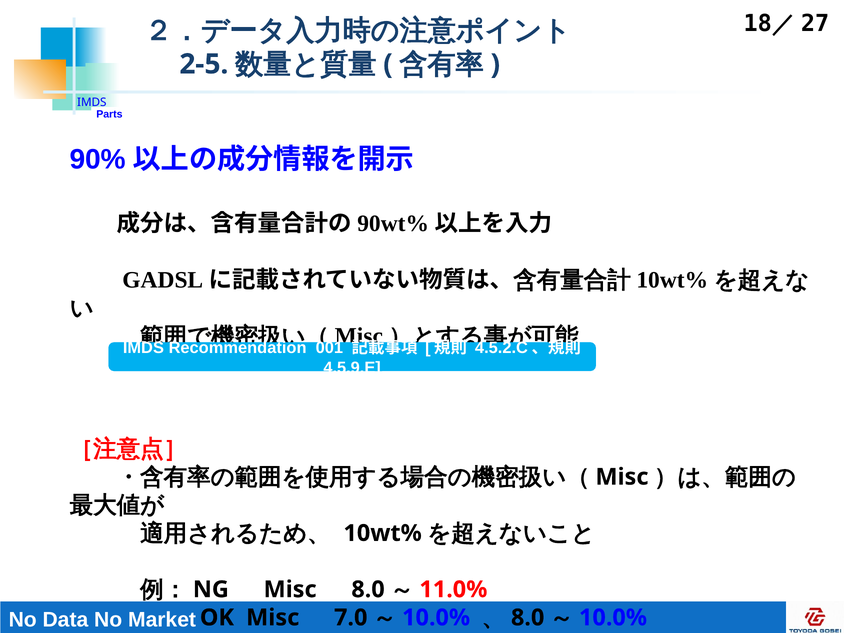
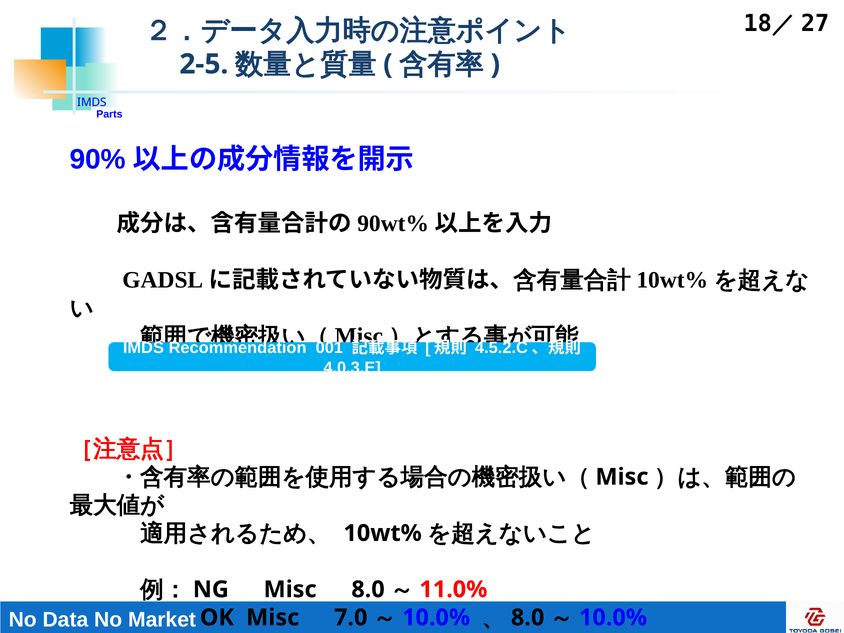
4.5.9.E: 4.5.9.E -> 4.0.3.E
